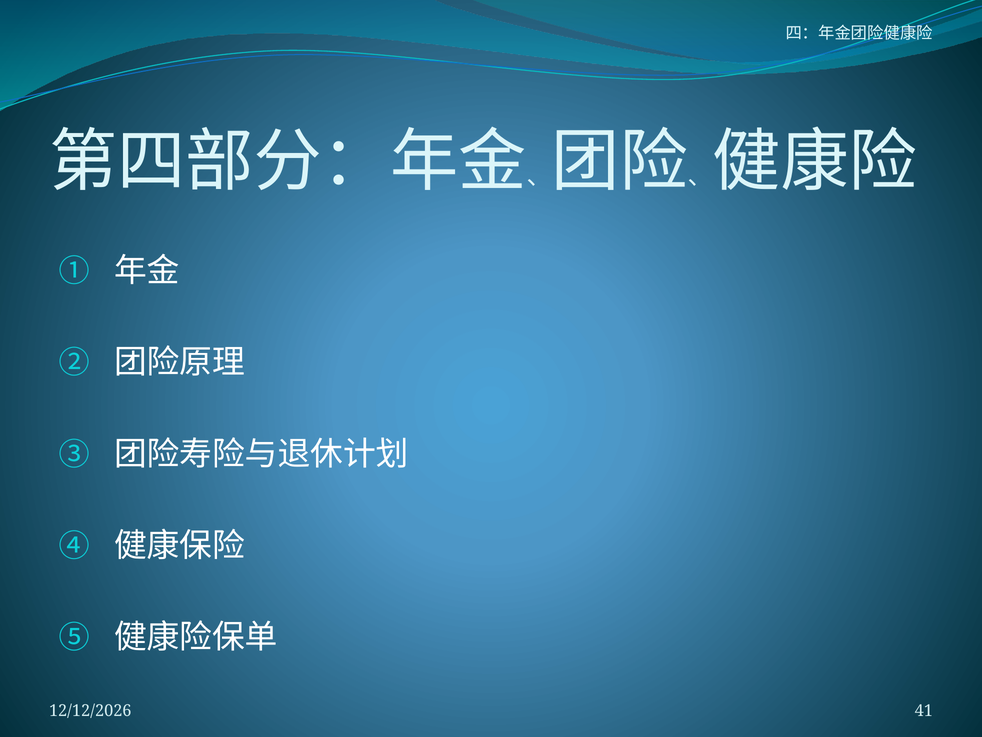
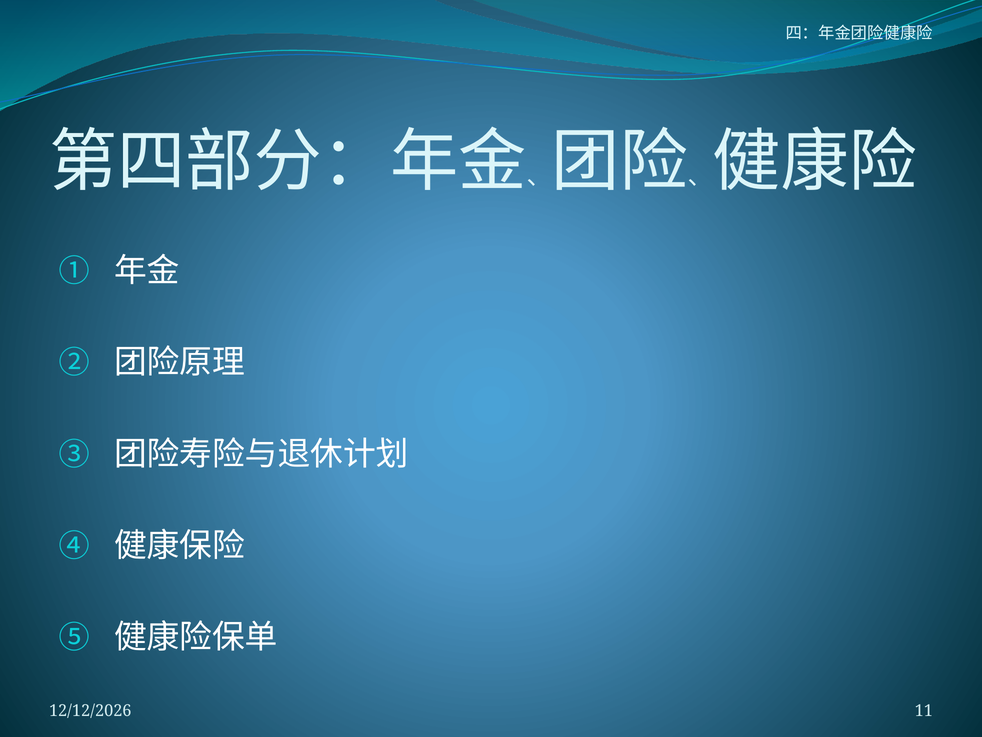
41: 41 -> 11
